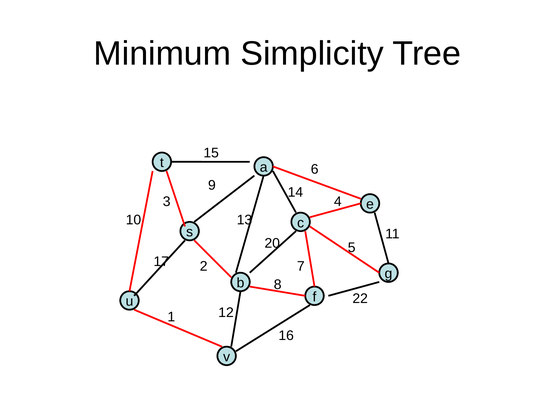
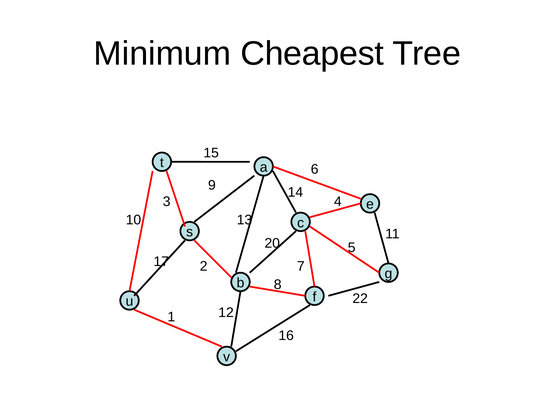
Simplicity: Simplicity -> Cheapest
